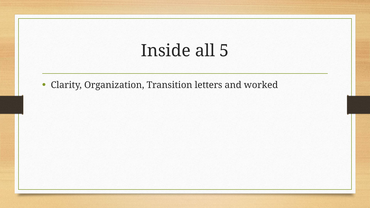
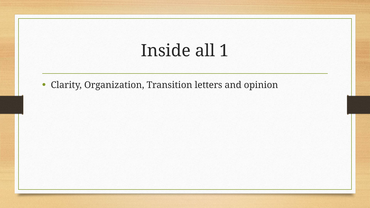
5: 5 -> 1
worked: worked -> opinion
